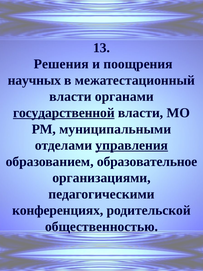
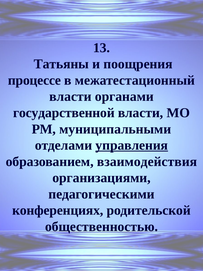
Решения: Решения -> Татьяны
научных: научных -> процессе
государственной underline: present -> none
образовательное: образовательное -> взаимодействия
